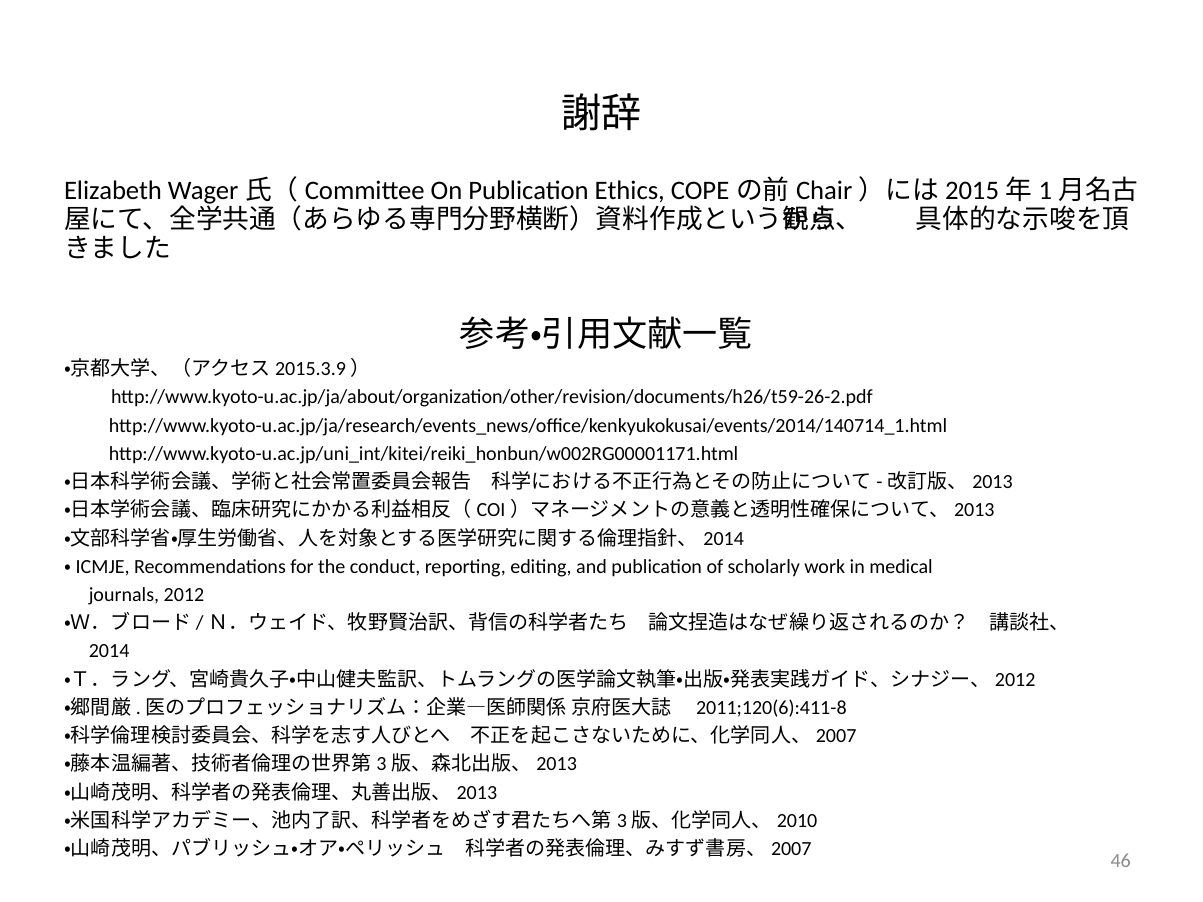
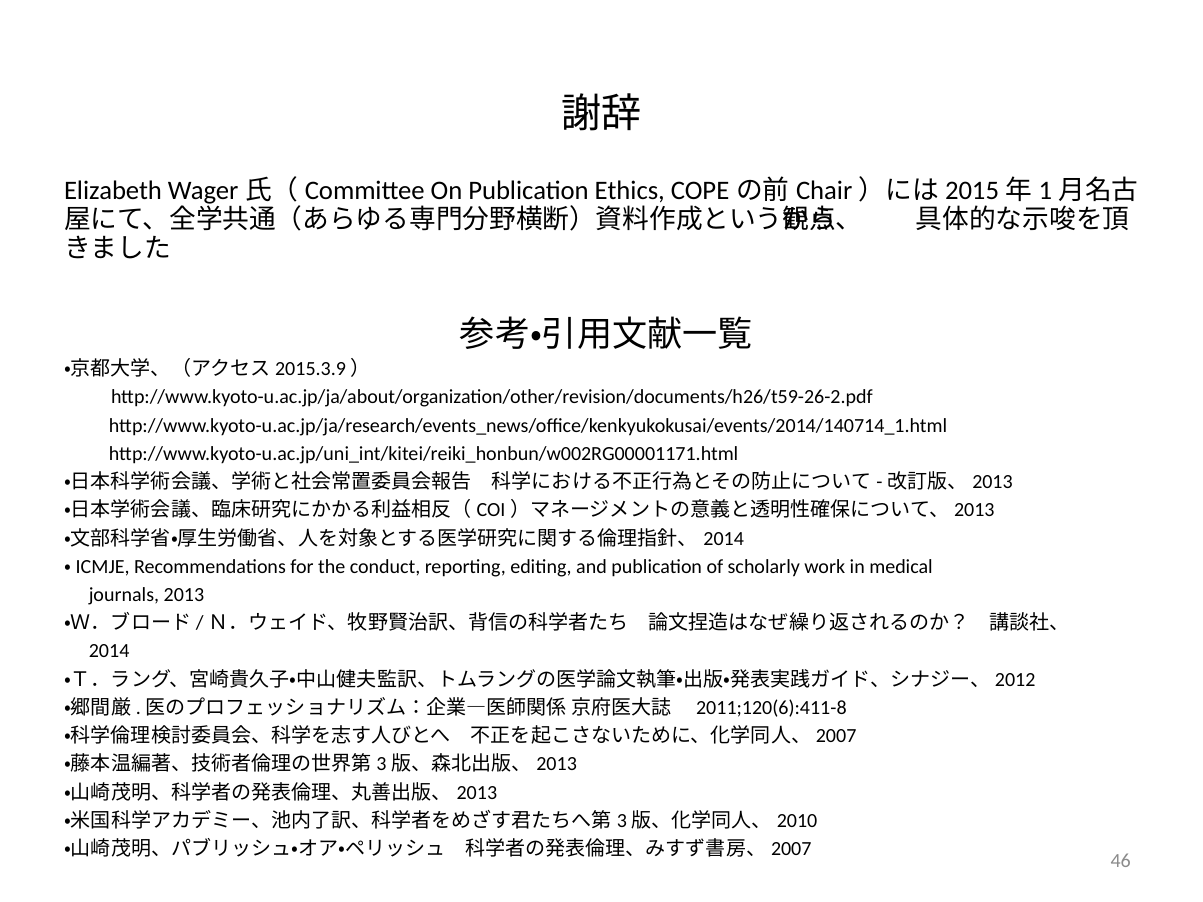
2012: 2012 -> 2013
